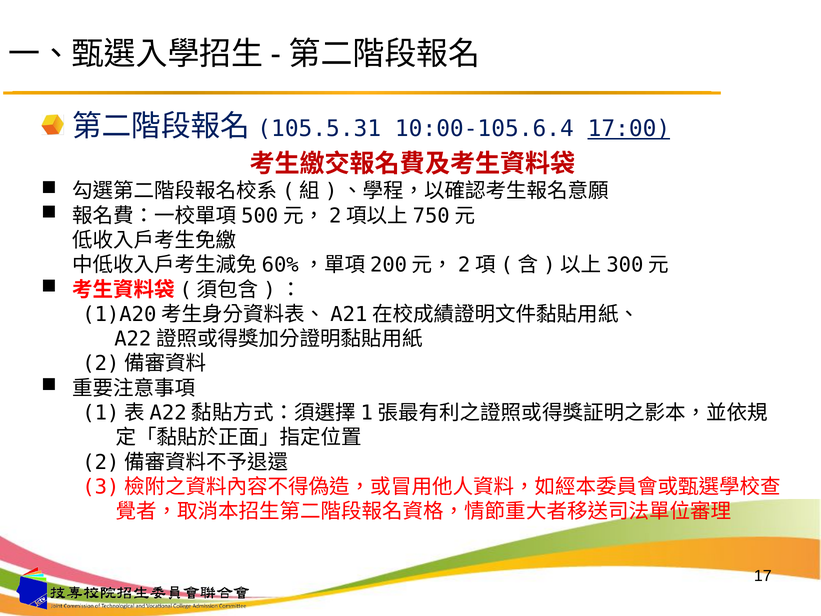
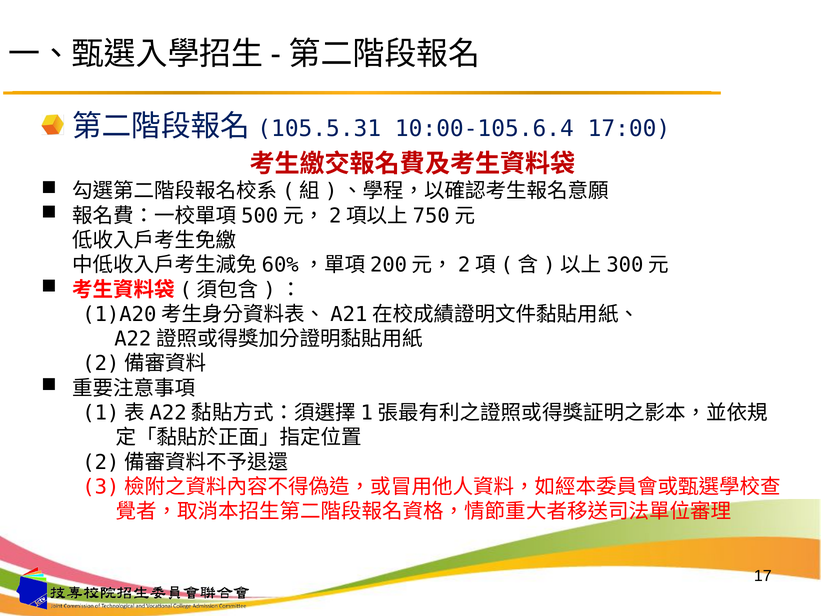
17:00 underline: present -> none
